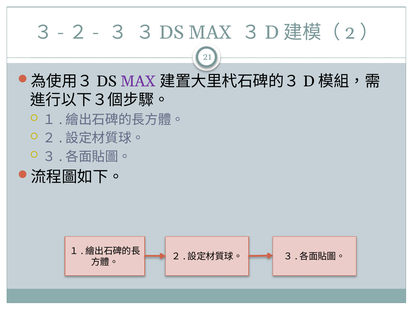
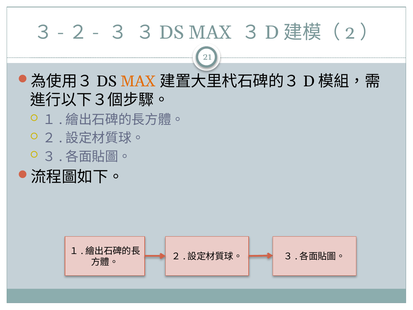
MAX at (138, 81) colour: purple -> orange
